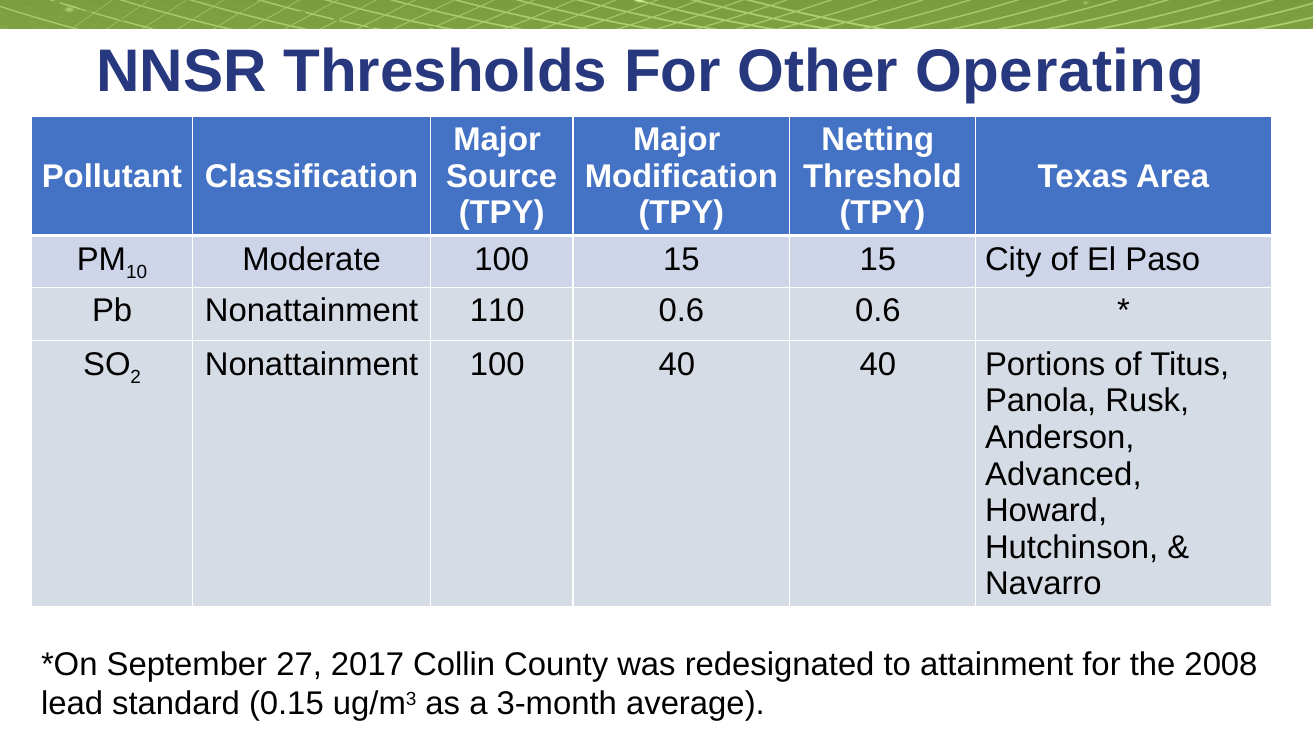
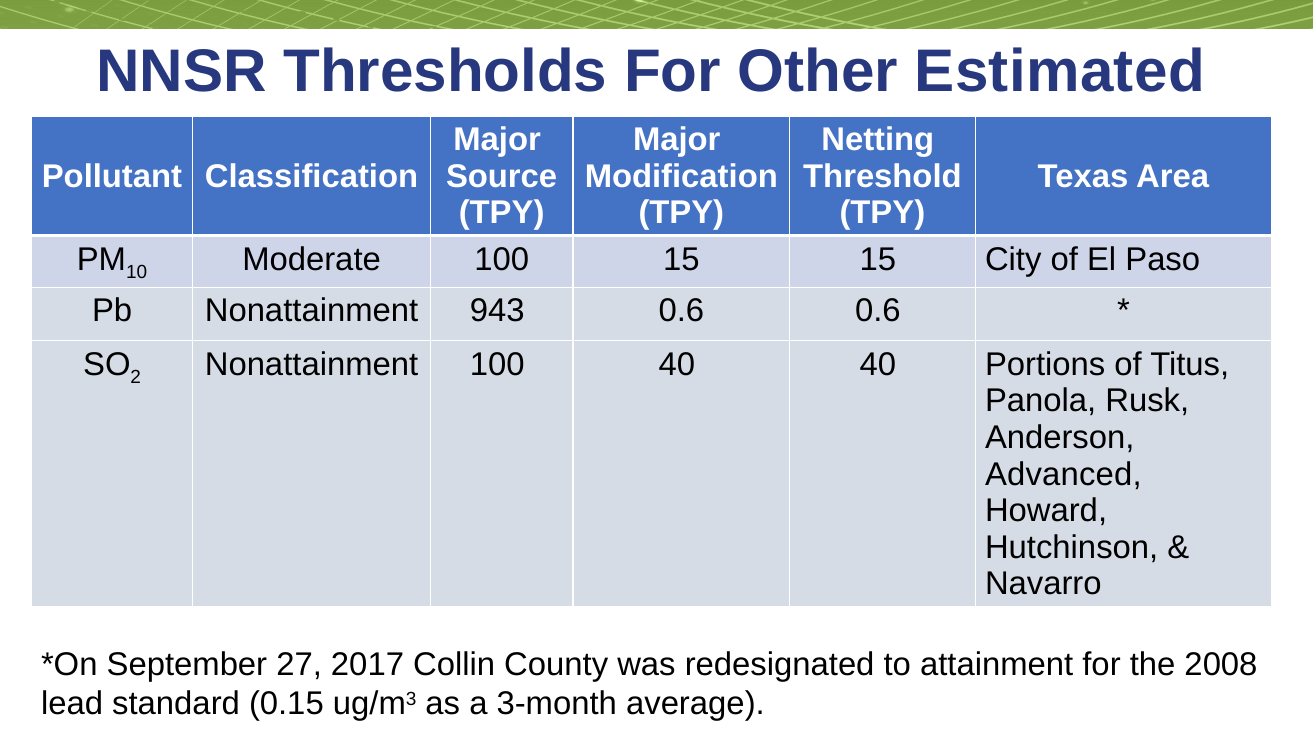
Operating: Operating -> Estimated
110: 110 -> 943
